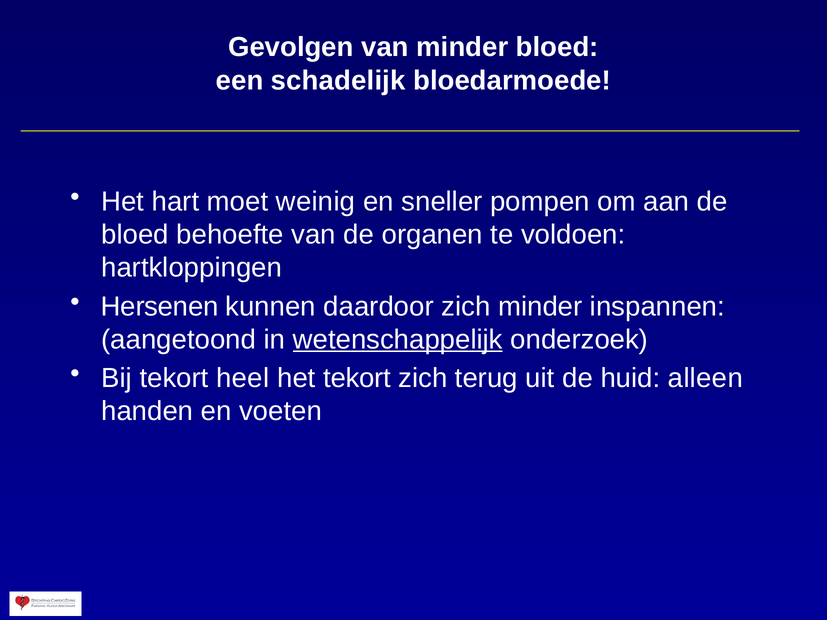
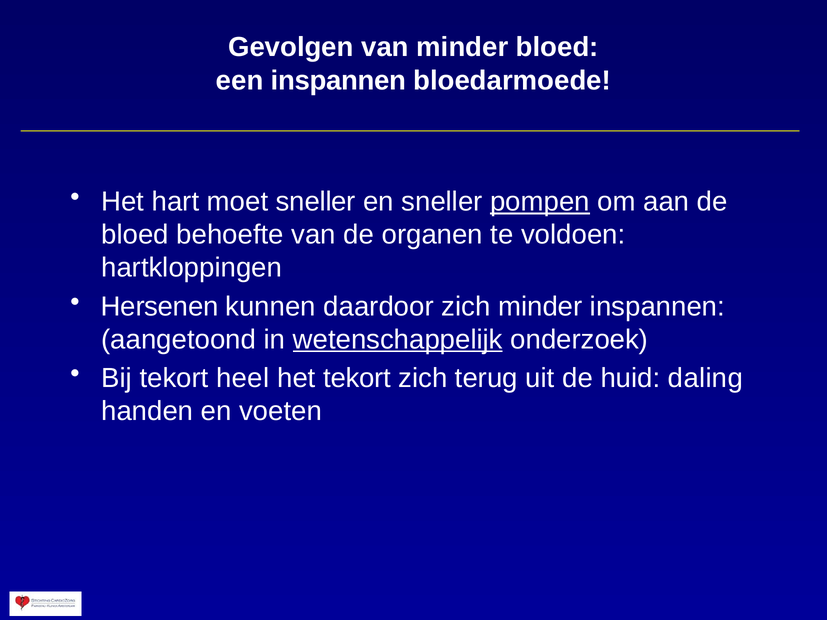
een schadelijk: schadelijk -> inspannen
moet weinig: weinig -> sneller
pompen underline: none -> present
alleen: alleen -> daling
